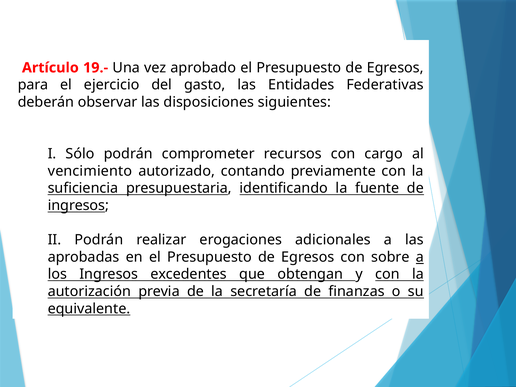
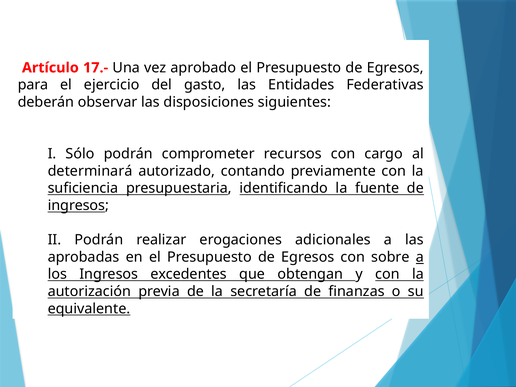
19.-: 19.- -> 17.-
vencimiento: vencimiento -> determinará
